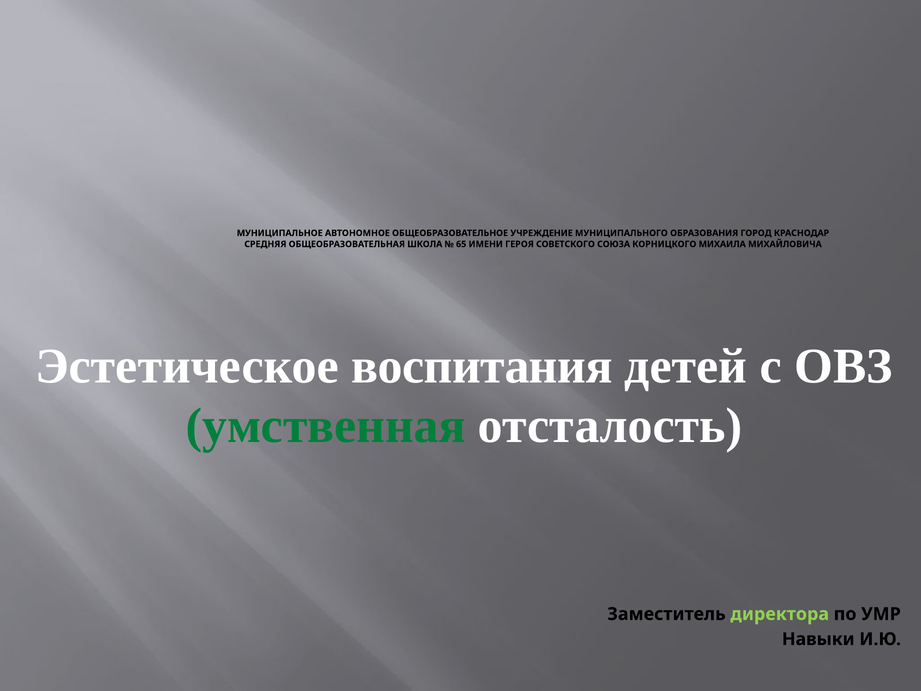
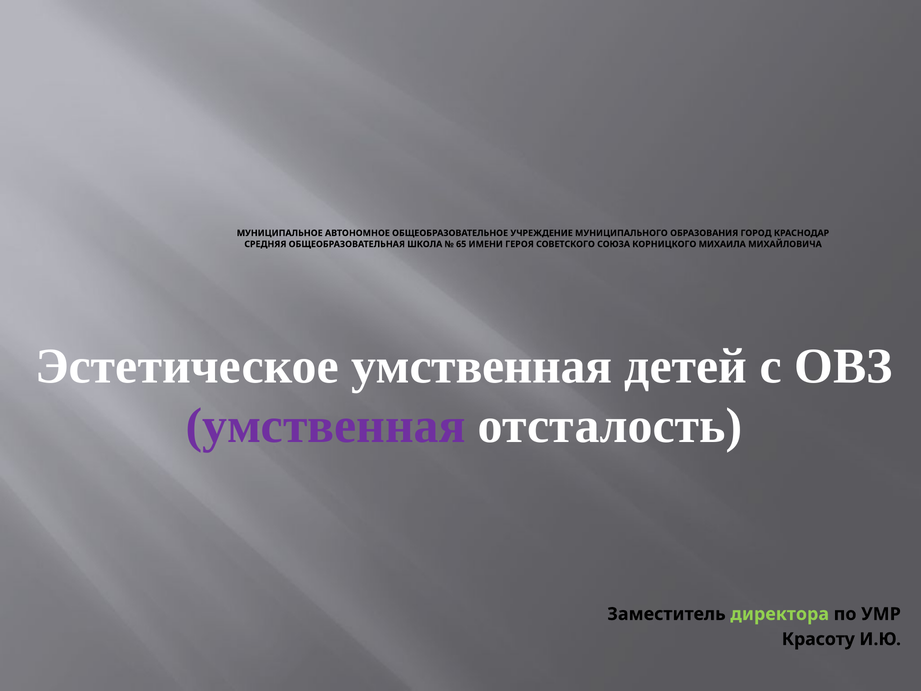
Эстетическое воспитания: воспитания -> умственная
умственная at (326, 426) colour: green -> purple
Навыки: Навыки -> Красоту
